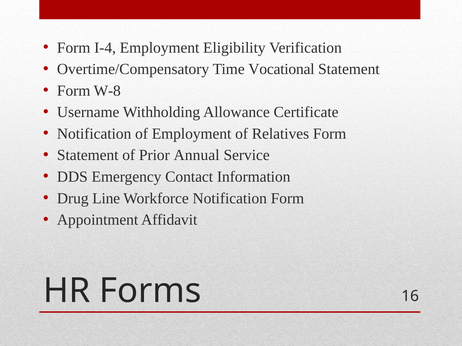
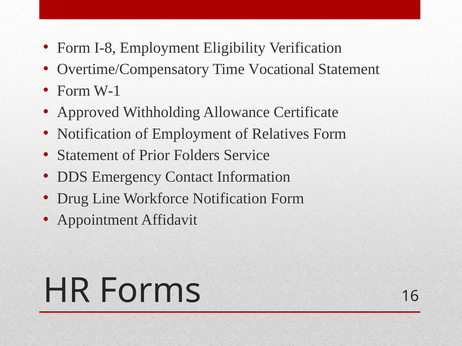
I-4: I-4 -> I-8
W-8: W-8 -> W-1
Username: Username -> Approved
Annual: Annual -> Folders
